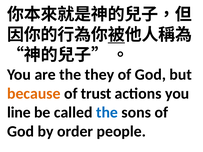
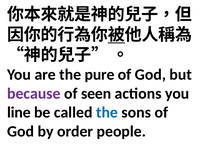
they: they -> pure
because colour: orange -> purple
trust: trust -> seen
